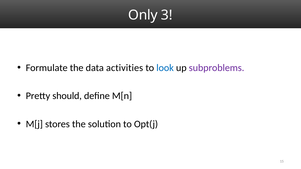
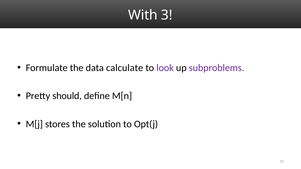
Only: Only -> With
activities: activities -> calculate
look colour: blue -> purple
